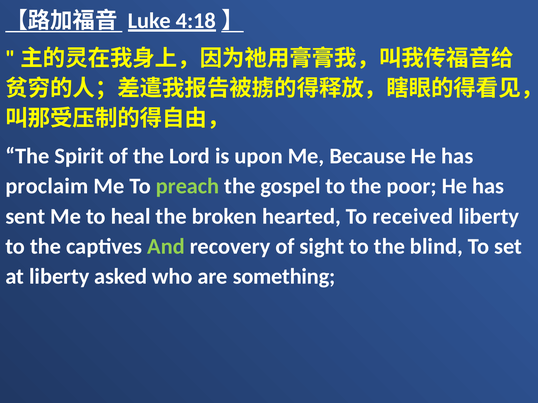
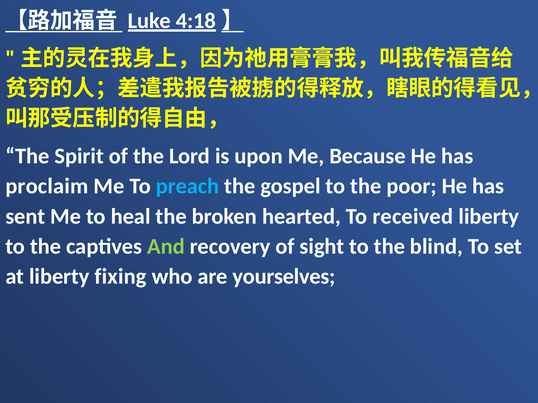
preach colour: light green -> light blue
asked: asked -> fixing
something: something -> yourselves
